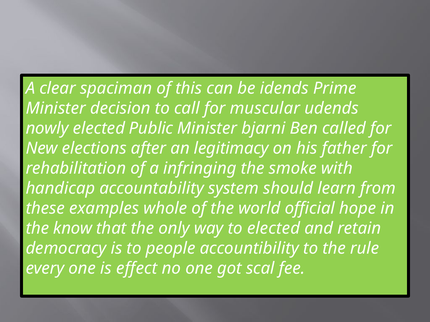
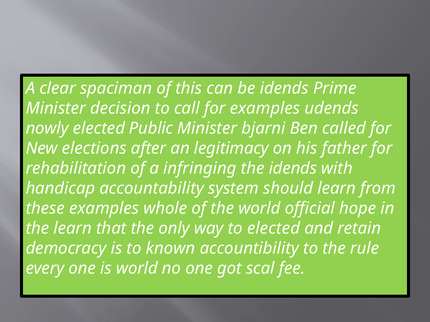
for muscular: muscular -> examples
the smoke: smoke -> idends
the know: know -> learn
people: people -> known
is effect: effect -> world
